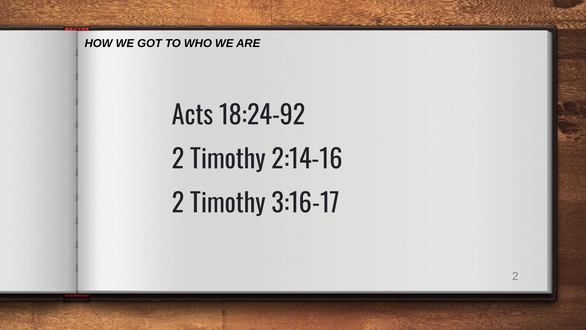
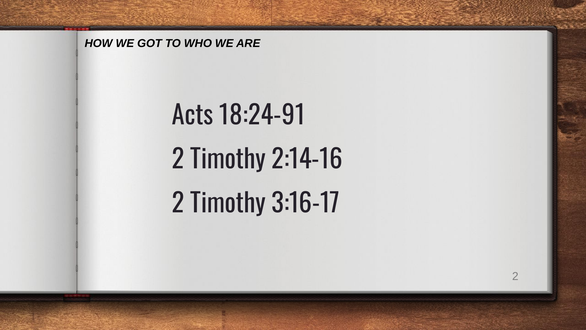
18:24-92: 18:24-92 -> 18:24-91
